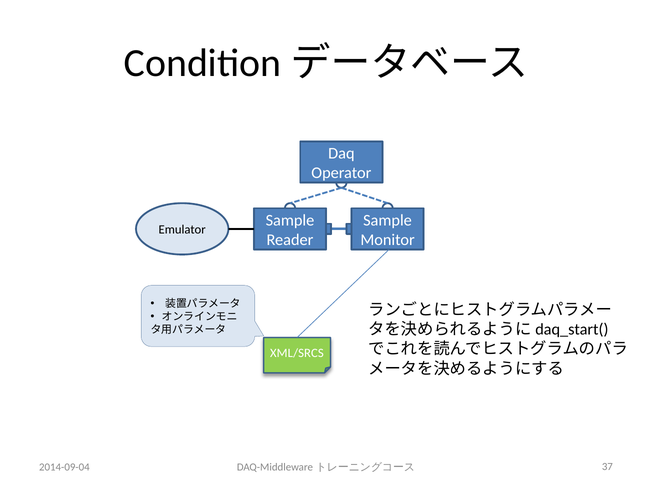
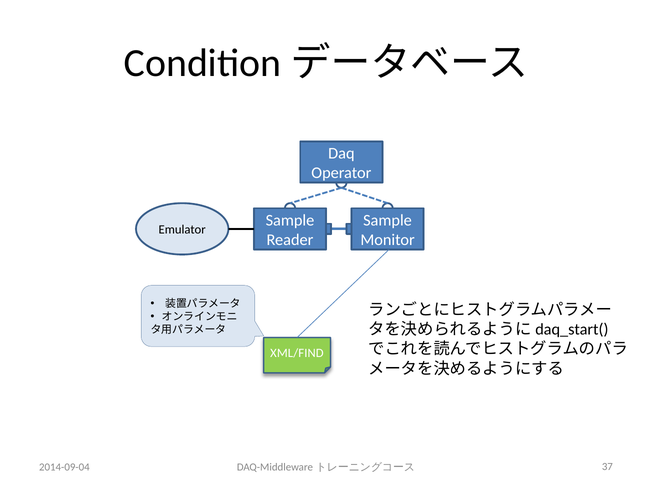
XML/SRCS: XML/SRCS -> XML/FIND
